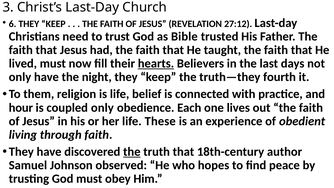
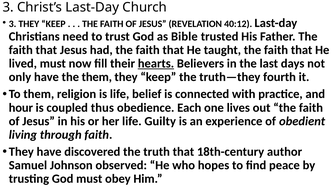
6 at (13, 24): 6 -> 3
27:12: 27:12 -> 40:12
the night: night -> them
coupled only: only -> thus
These: These -> Guilty
the at (132, 152) underline: present -> none
